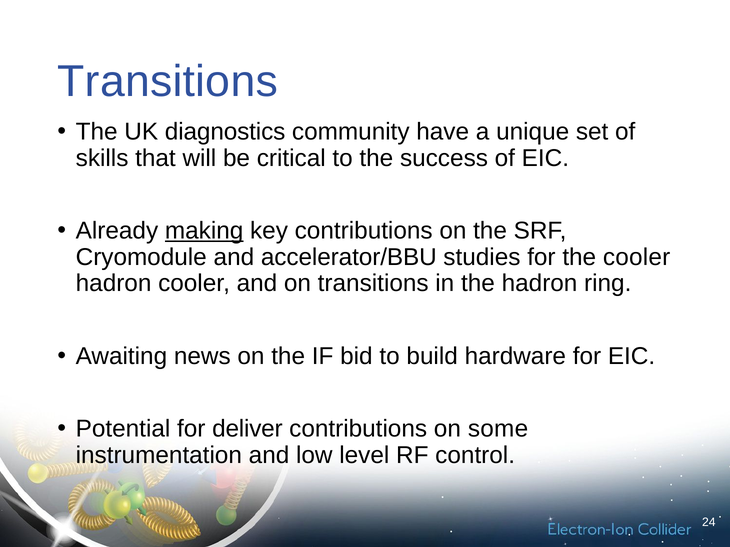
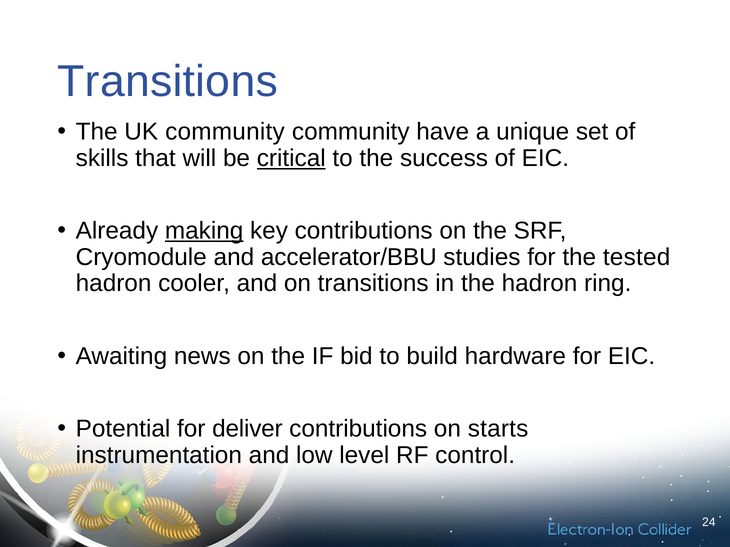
UK diagnostics: diagnostics -> community
critical underline: none -> present
the cooler: cooler -> tested
some: some -> starts
